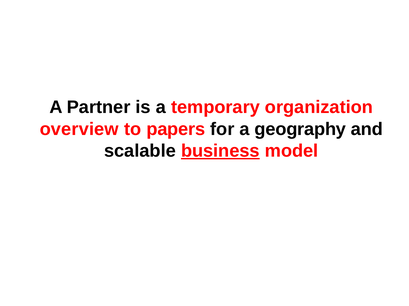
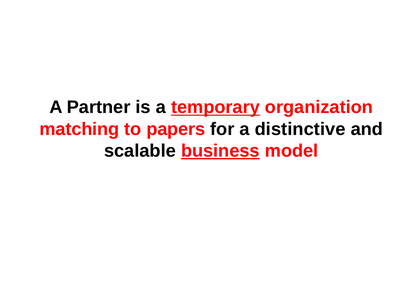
temporary underline: none -> present
overview: overview -> matching
geography: geography -> distinctive
